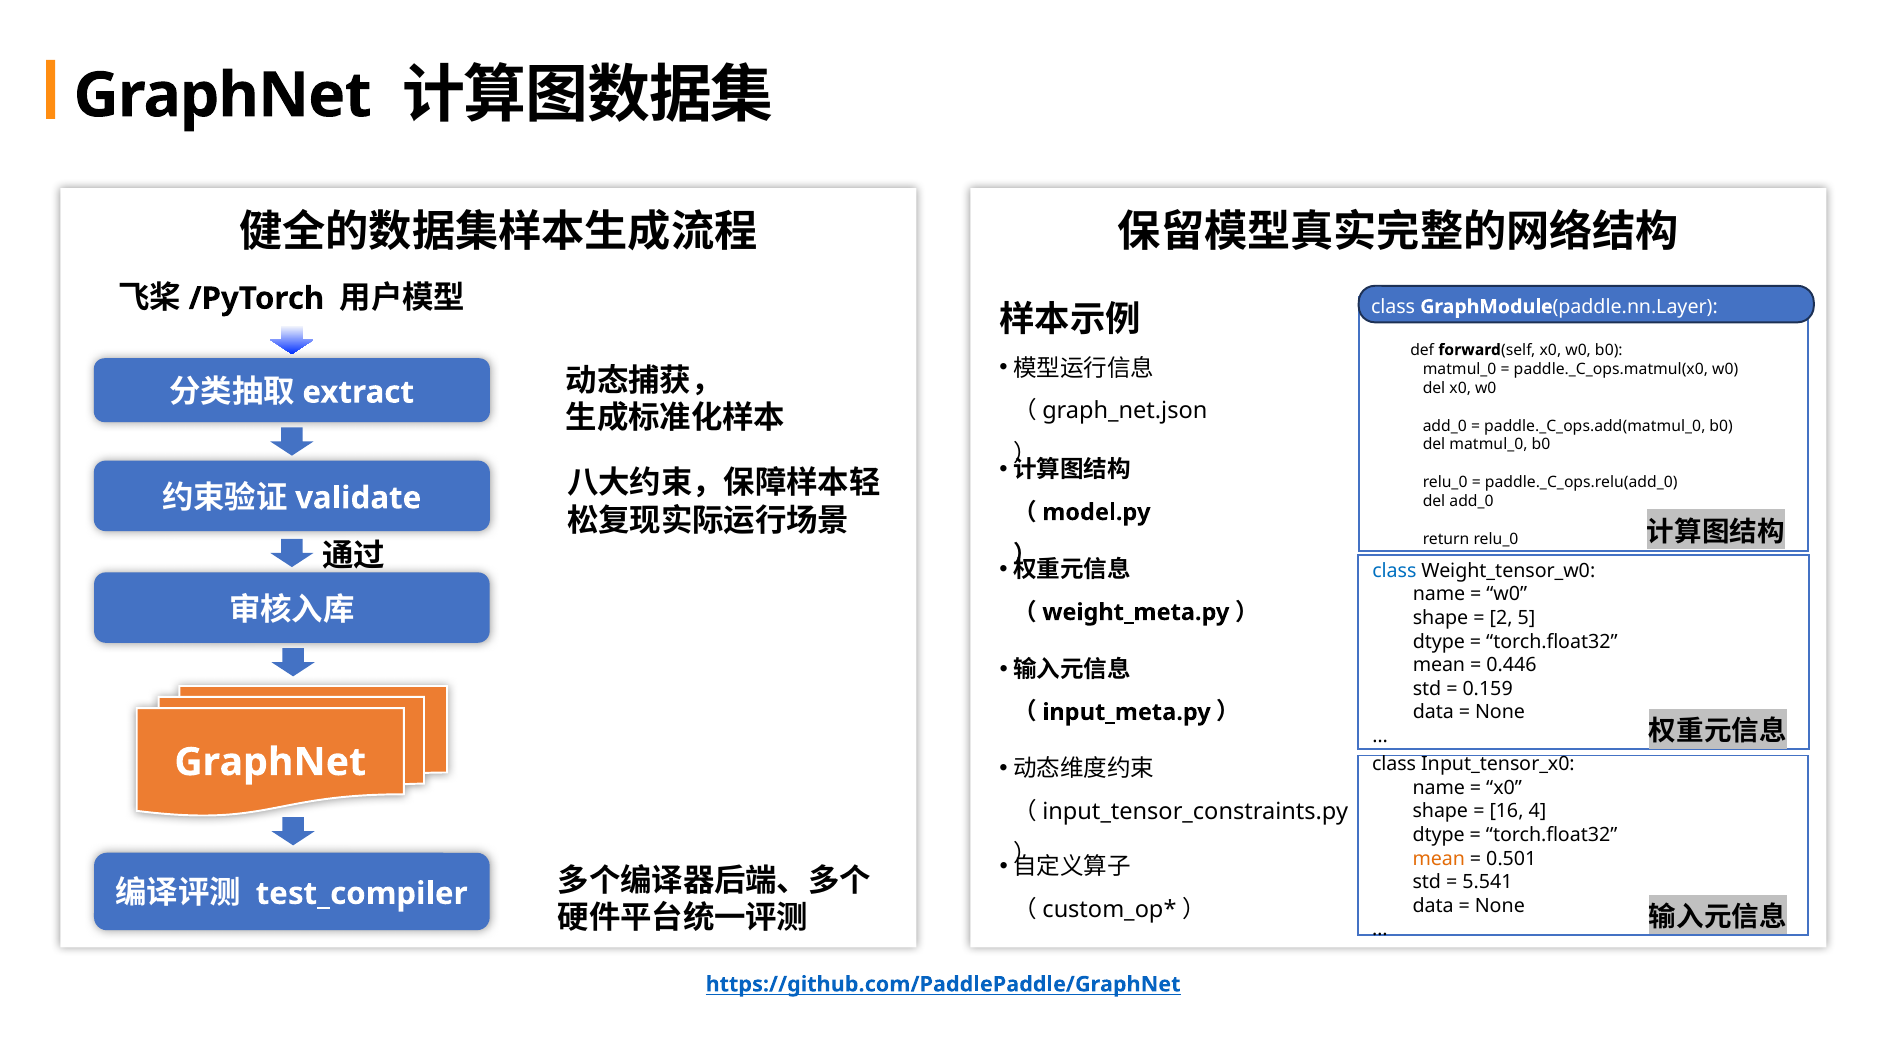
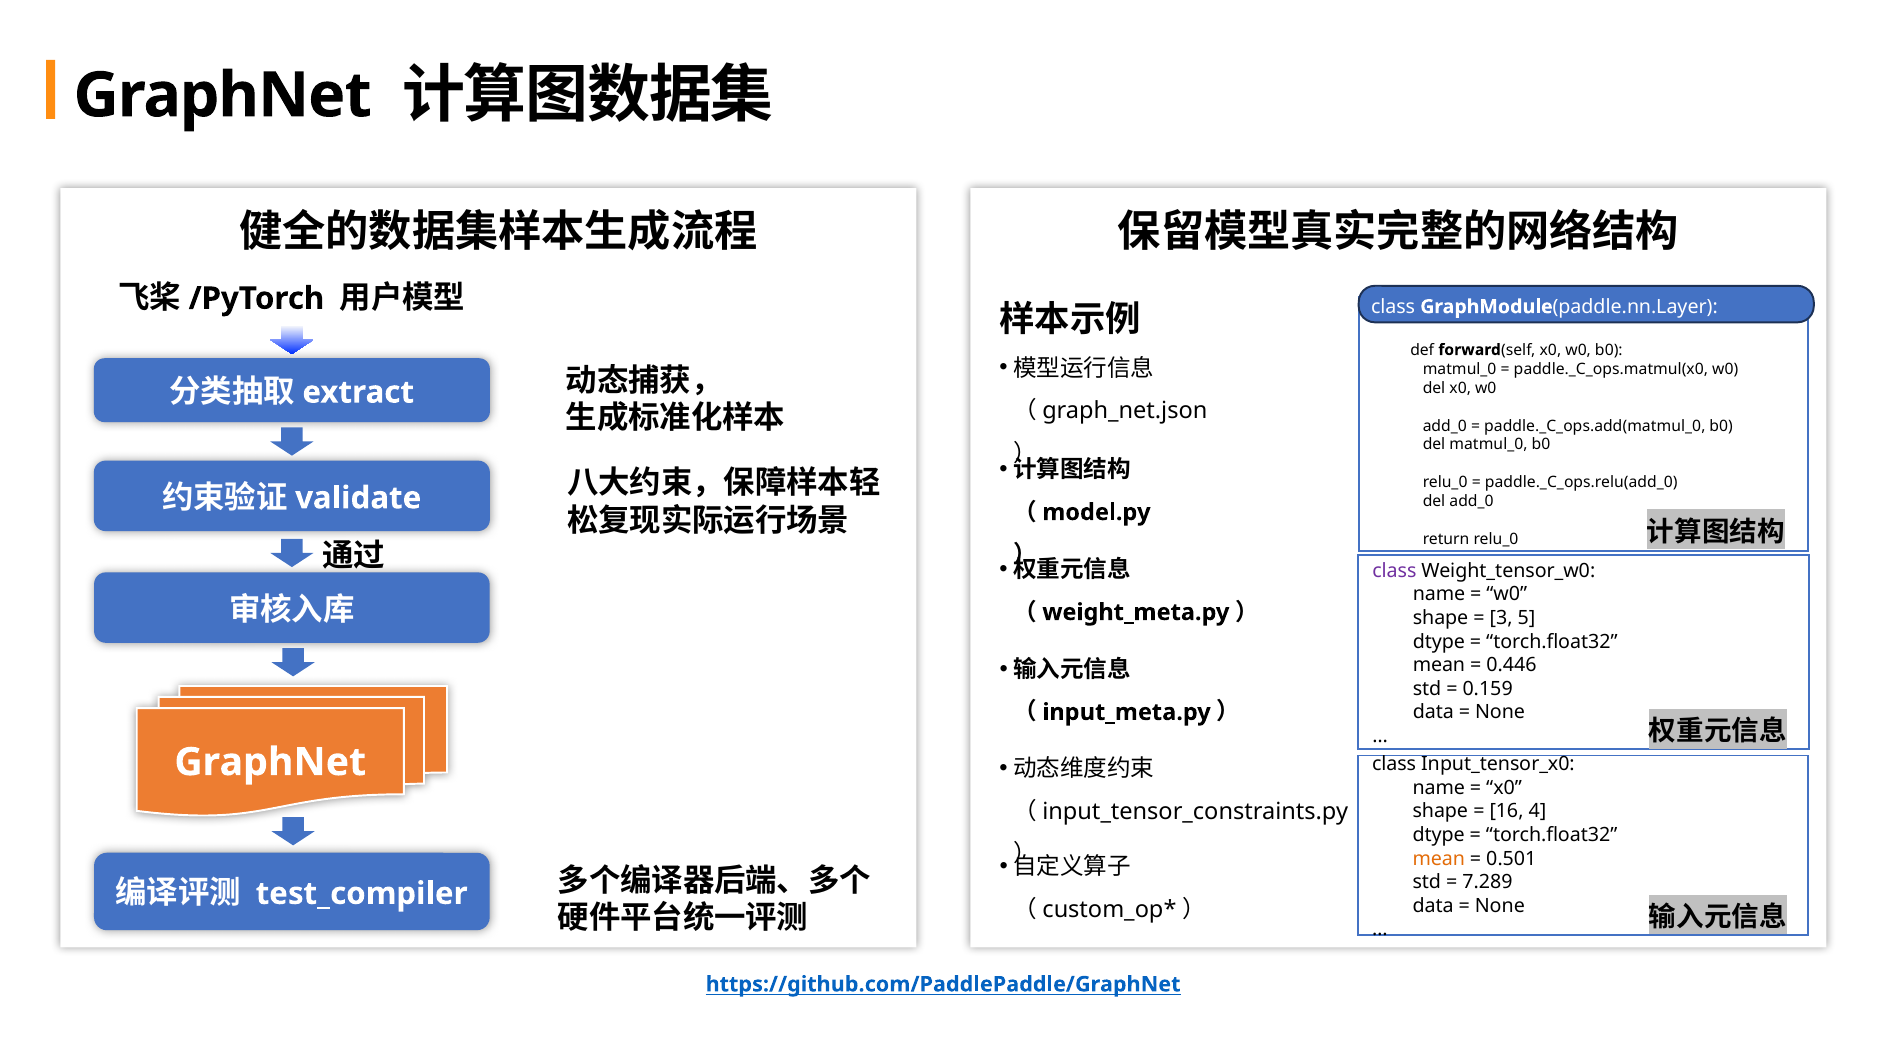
class at (1394, 571) colour: blue -> purple
2: 2 -> 3
5.541: 5.541 -> 7.289
